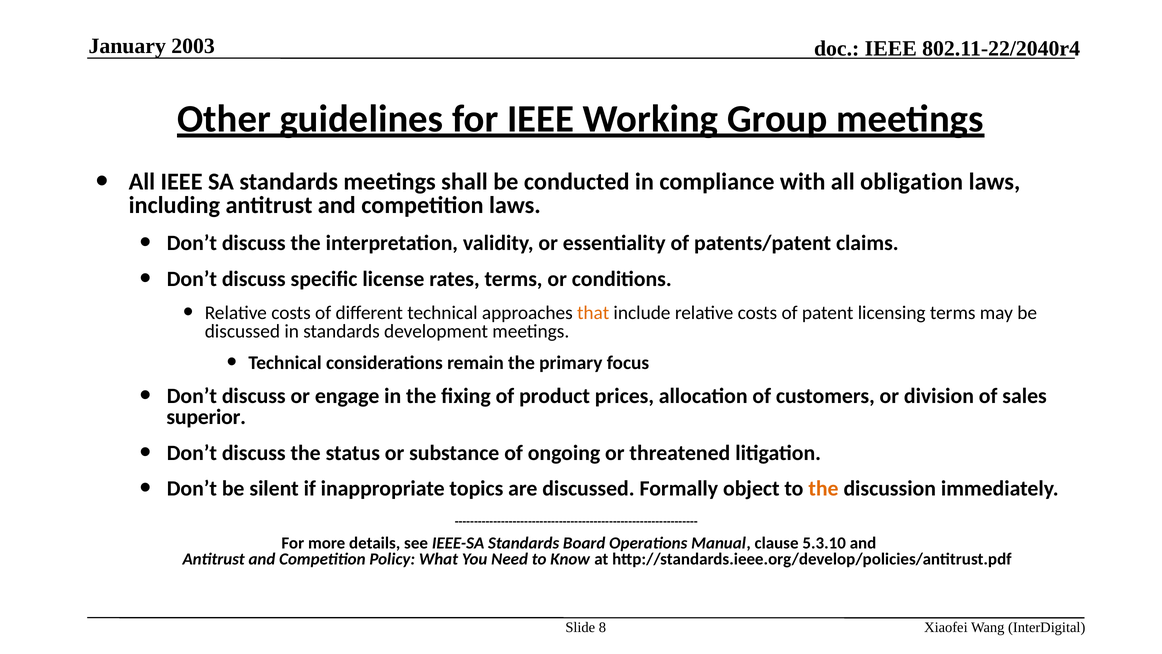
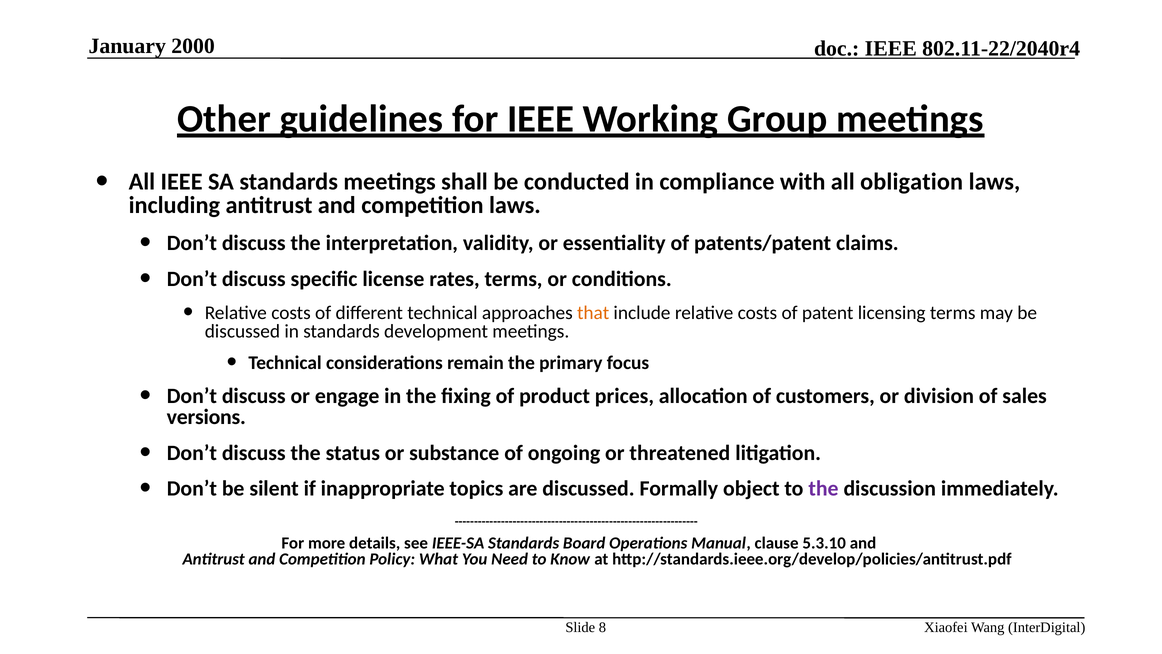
2003: 2003 -> 2000
superior: superior -> versions
the at (823, 488) colour: orange -> purple
